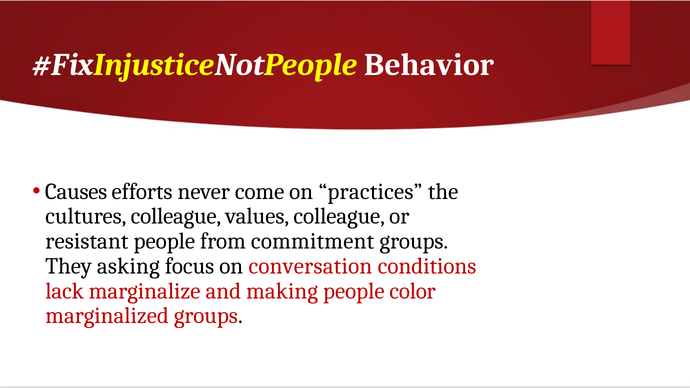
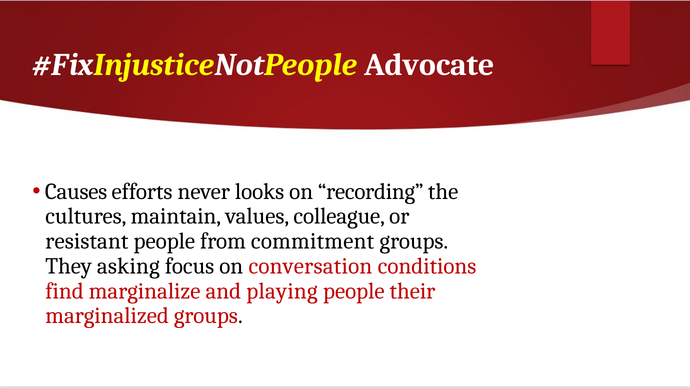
Behavior: Behavior -> Advocate
come: come -> looks
practices: practices -> recording
cultures colleague: colleague -> maintain
lack: lack -> find
making: making -> playing
color: color -> their
